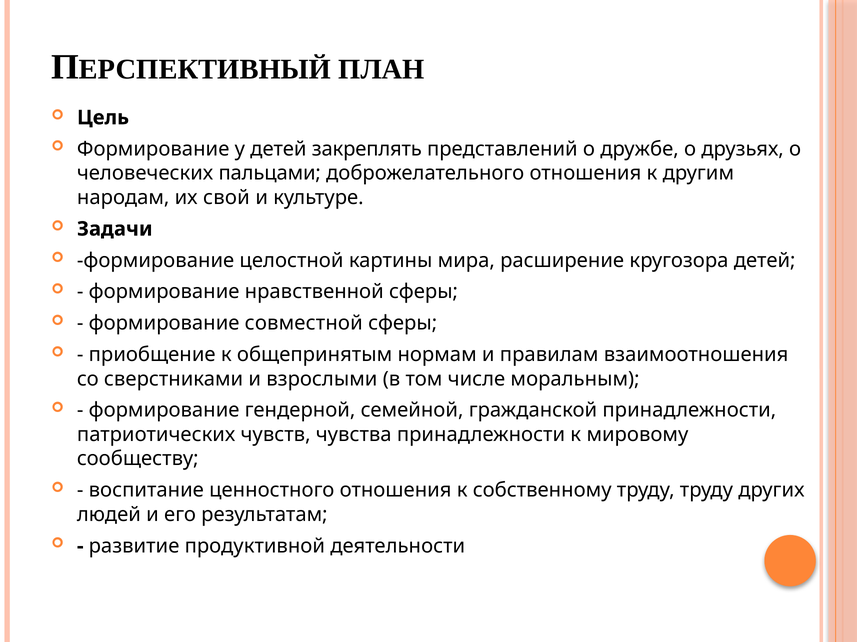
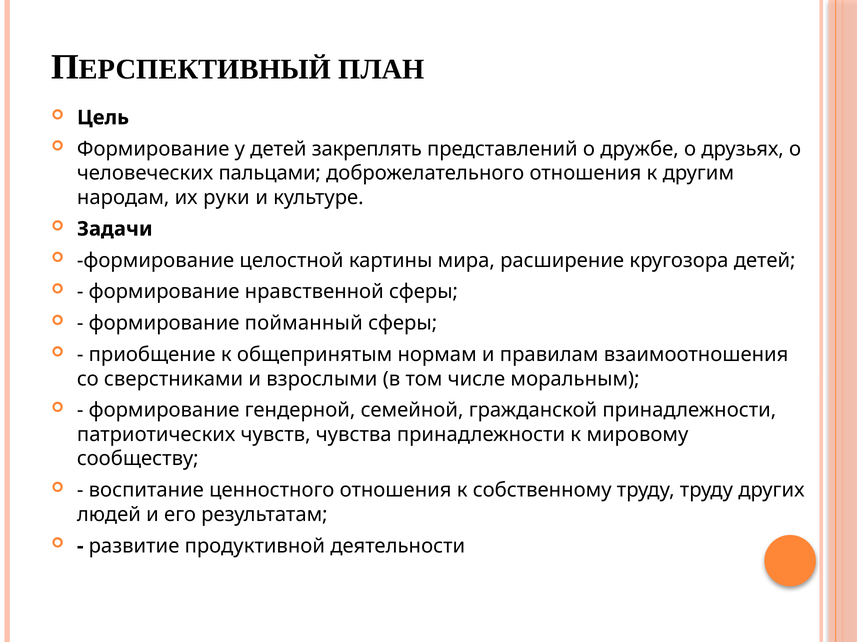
свой: свой -> руки
совместной: совместной -> пойманный
